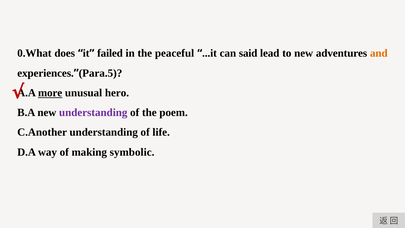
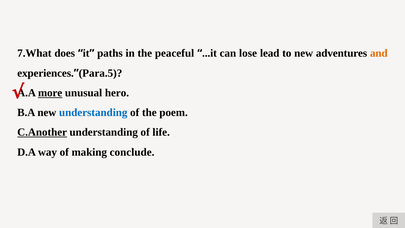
0.What: 0.What -> 7.What
failed: failed -> paths
said: said -> lose
understanding at (93, 113) colour: purple -> blue
C.Another underline: none -> present
symbolic: symbolic -> conclude
